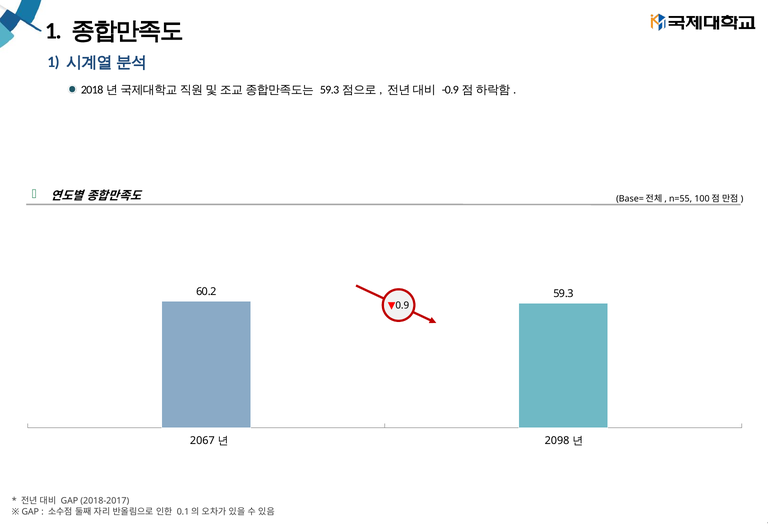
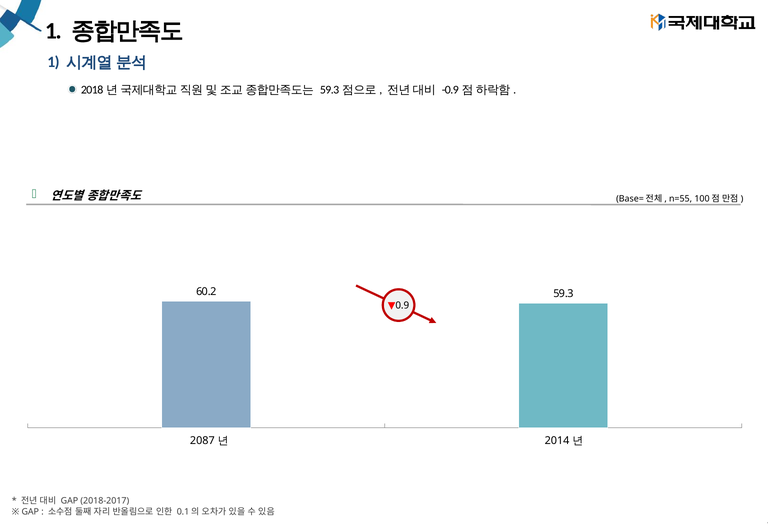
2067: 2067 -> 2087
2098: 2098 -> 2014
